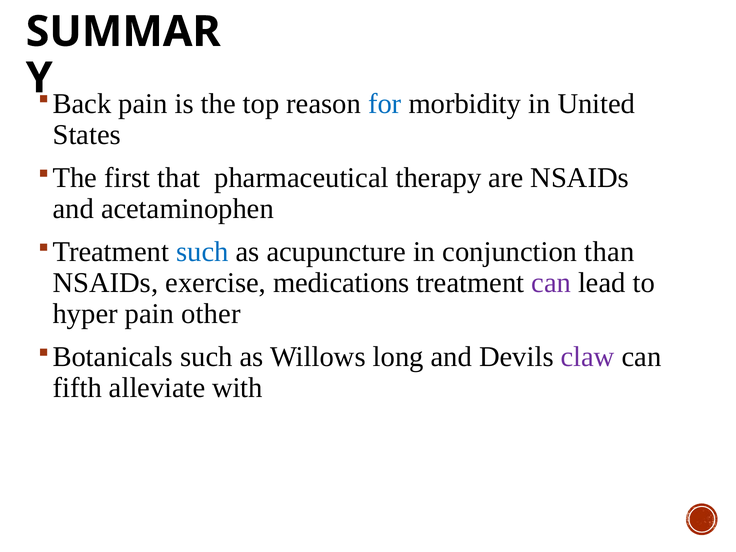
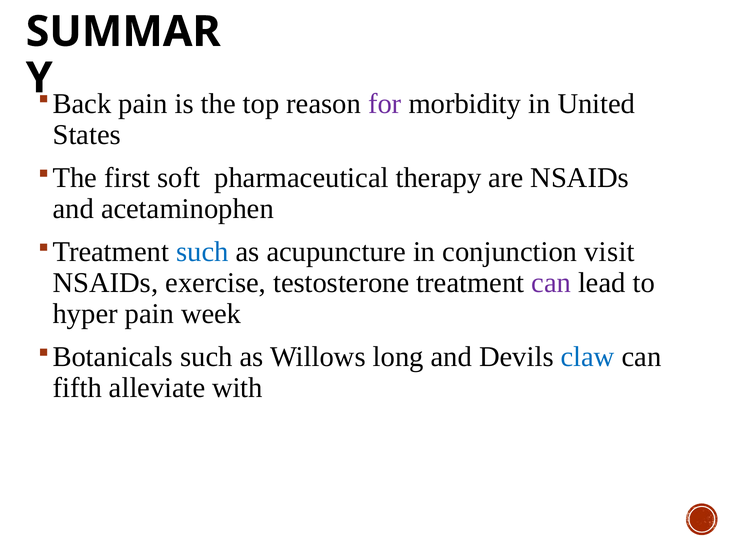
for colour: blue -> purple
that: that -> soft
than: than -> visit
medications: medications -> testosterone
other: other -> week
claw colour: purple -> blue
